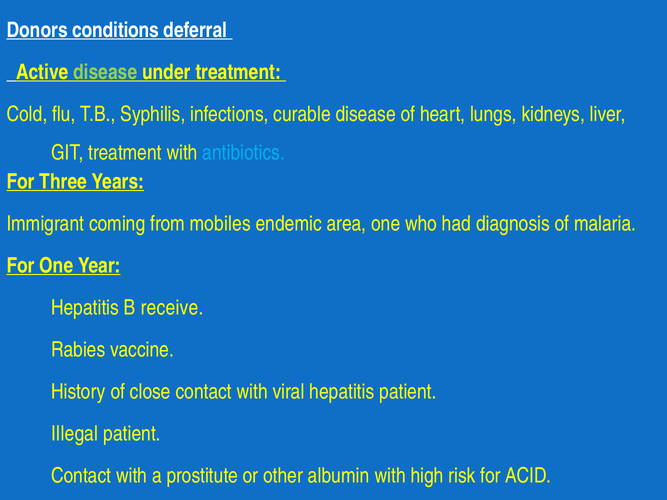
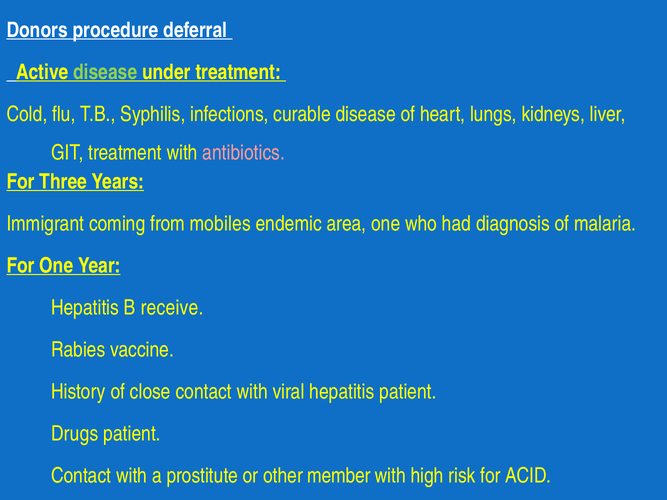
conditions: conditions -> procedure
antibiotics colour: light blue -> pink
Illegal: Illegal -> Drugs
albumin: albumin -> member
